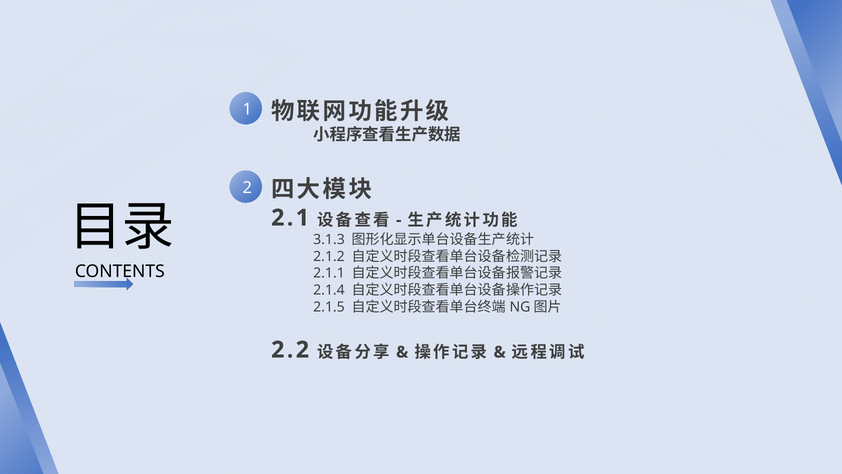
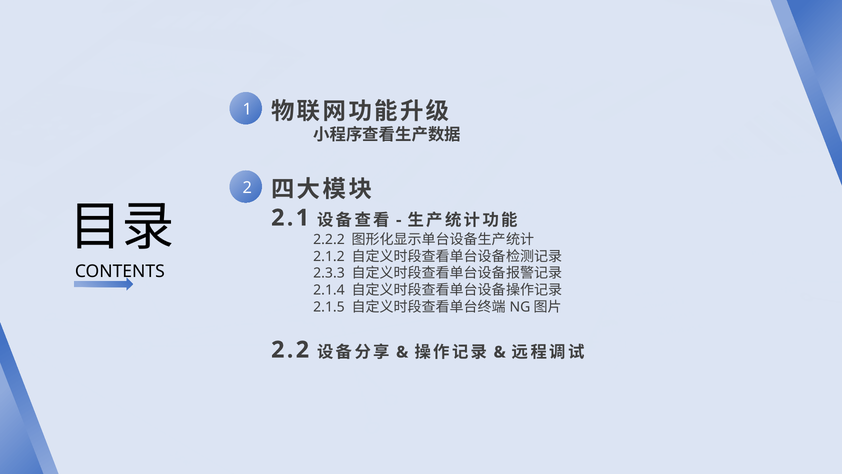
3.1.3: 3.1.3 -> 2.2.2
2.1.1: 2.1.1 -> 2.3.3
